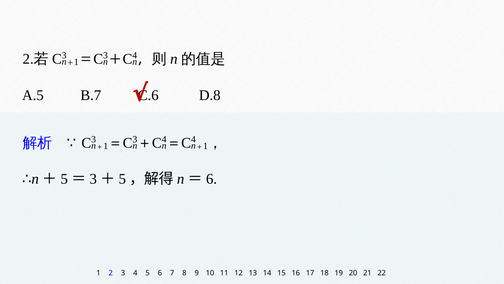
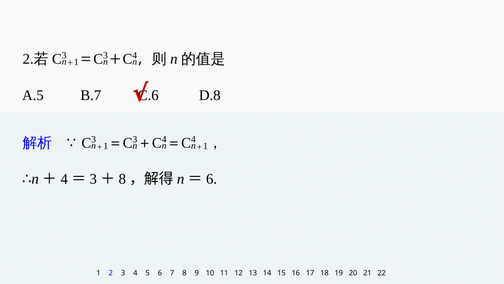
5 at (64, 179): 5 -> 4
5 at (122, 179): 5 -> 8
